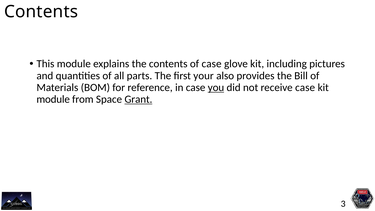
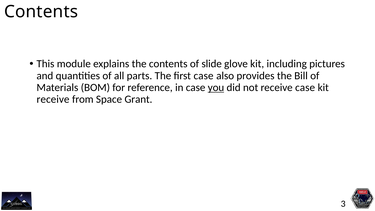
of case: case -> slide
first your: your -> case
module at (53, 99): module -> receive
Grant underline: present -> none
